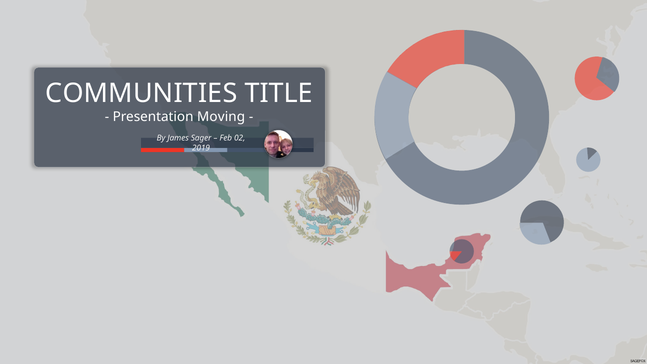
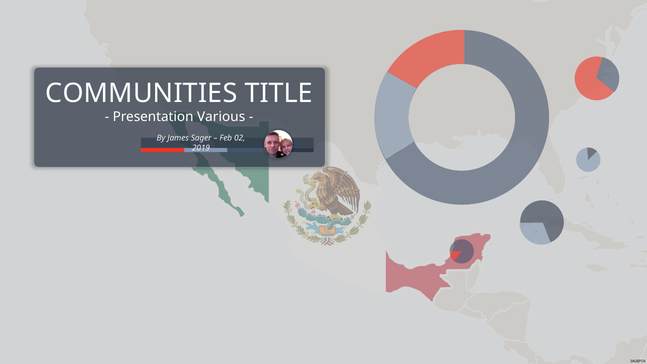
Moving: Moving -> Various
